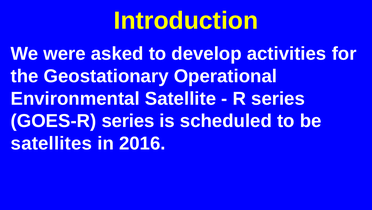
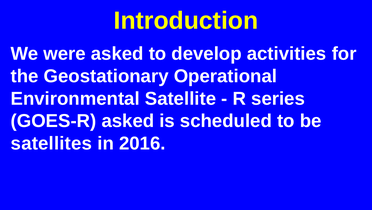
GOES-R series: series -> asked
